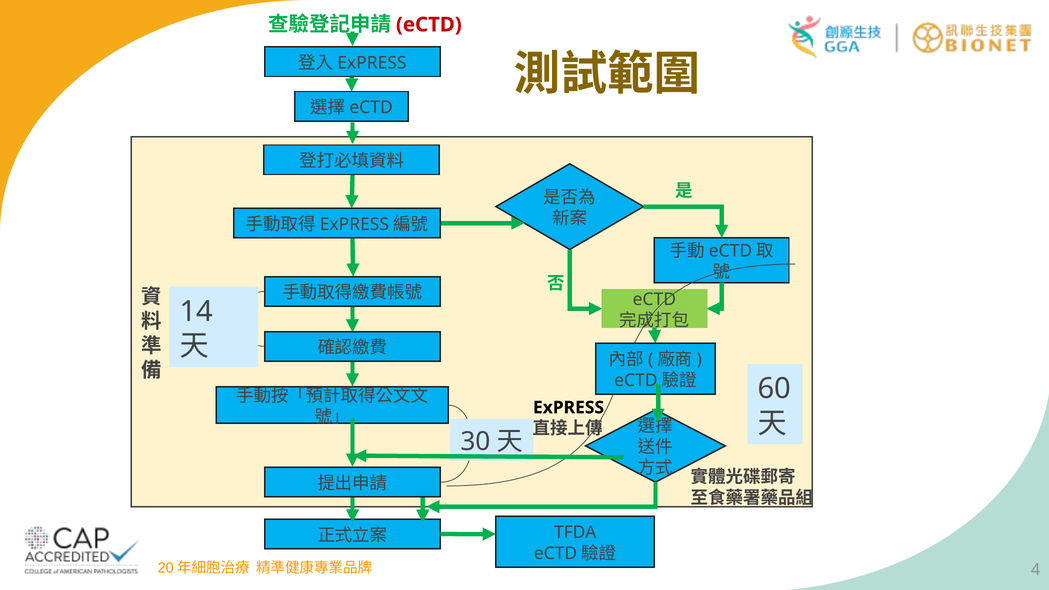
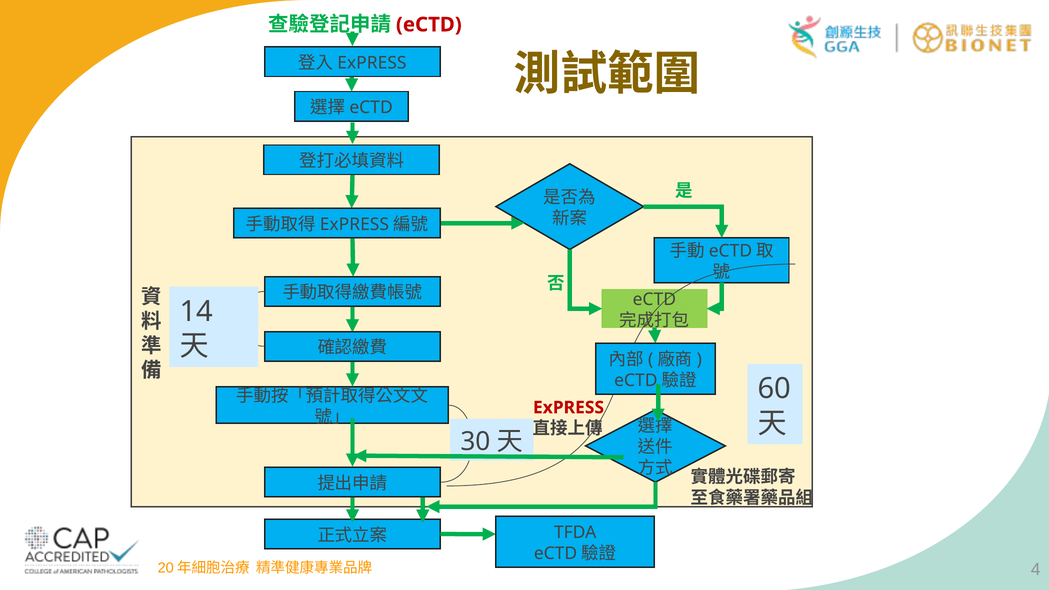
ExPRESS colour: black -> red
